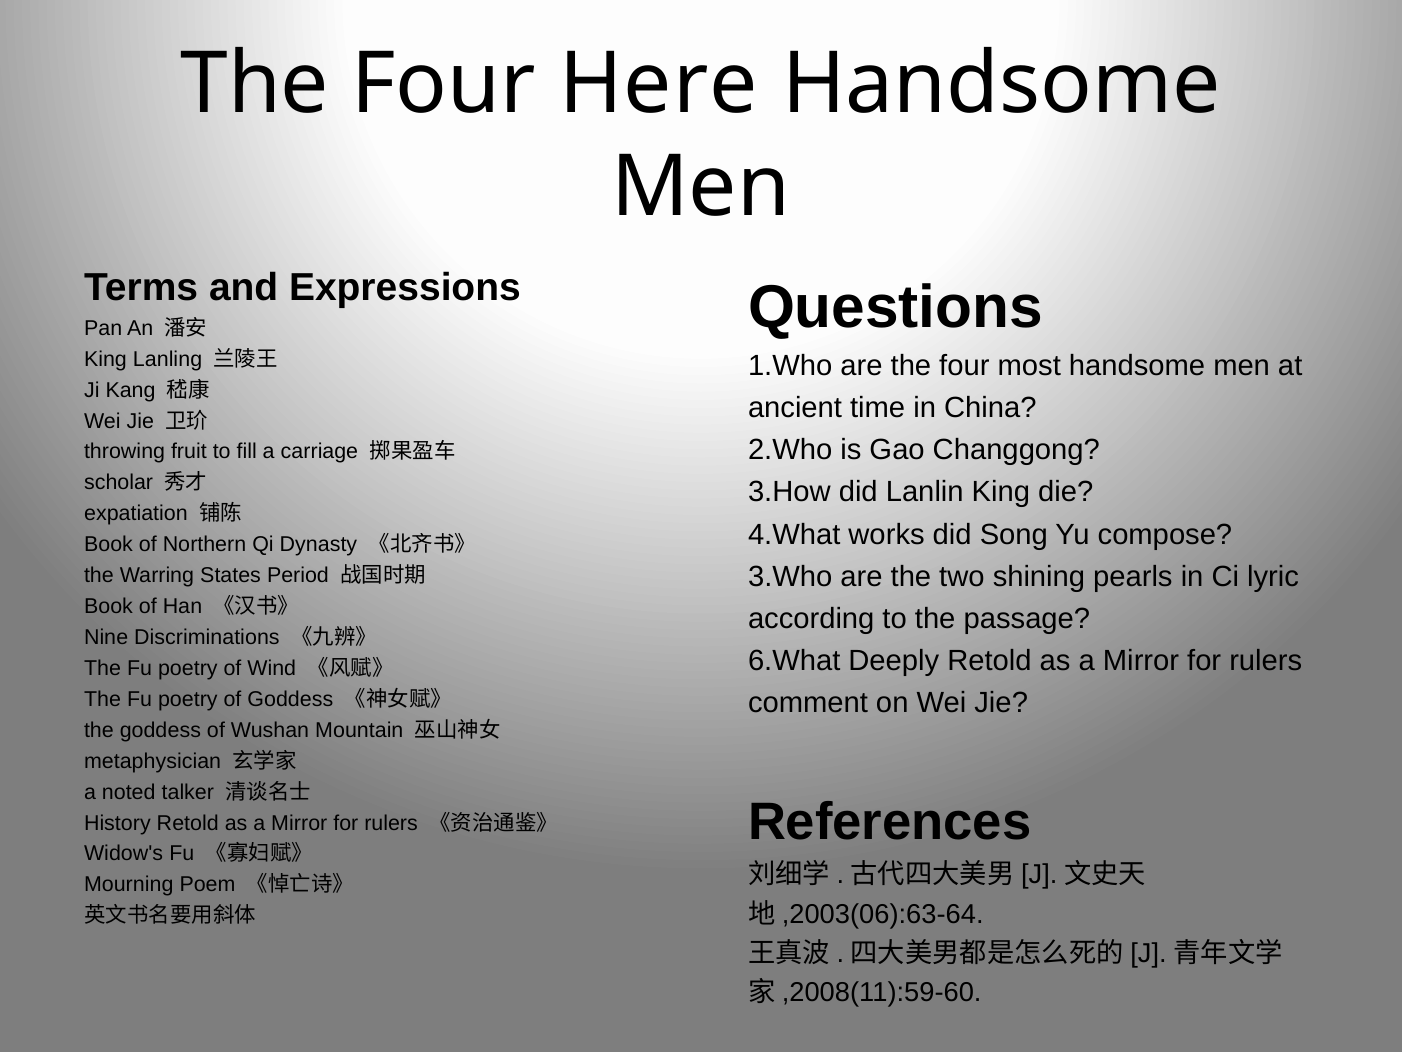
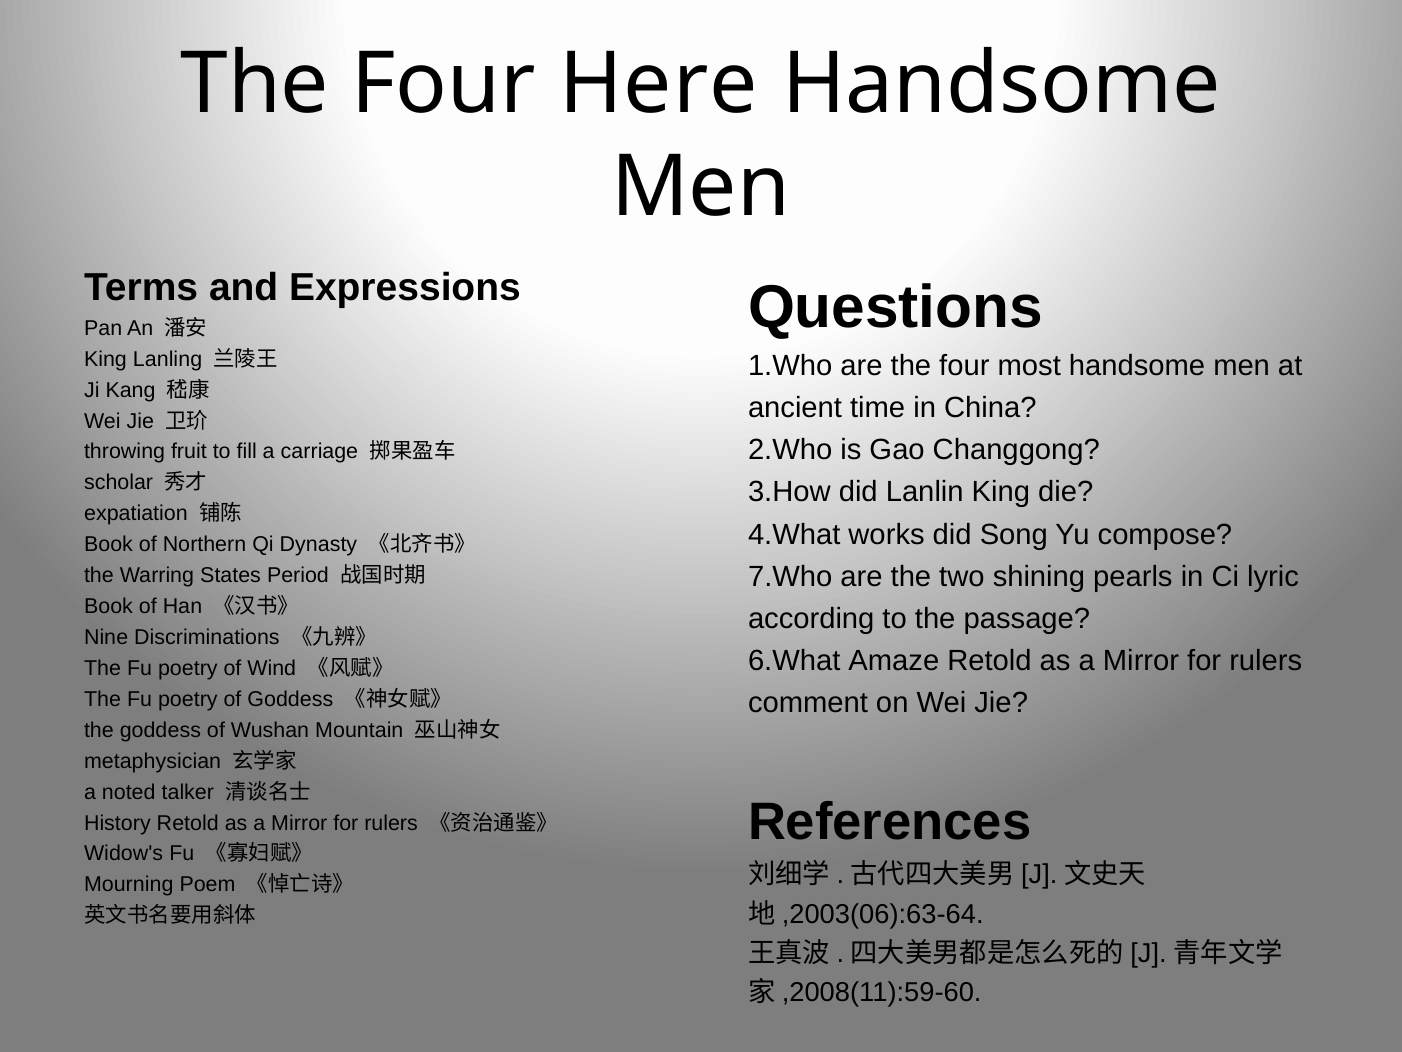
3.Who: 3.Who -> 7.Who
Deeply: Deeply -> Amaze
